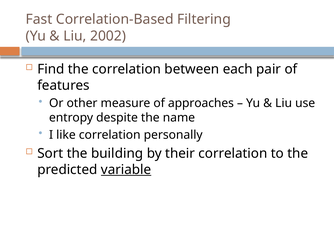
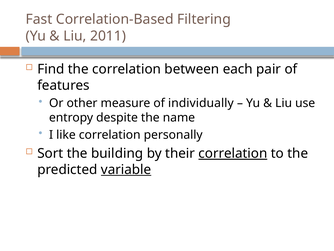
2002: 2002 -> 2011
approaches: approaches -> individually
correlation at (233, 153) underline: none -> present
